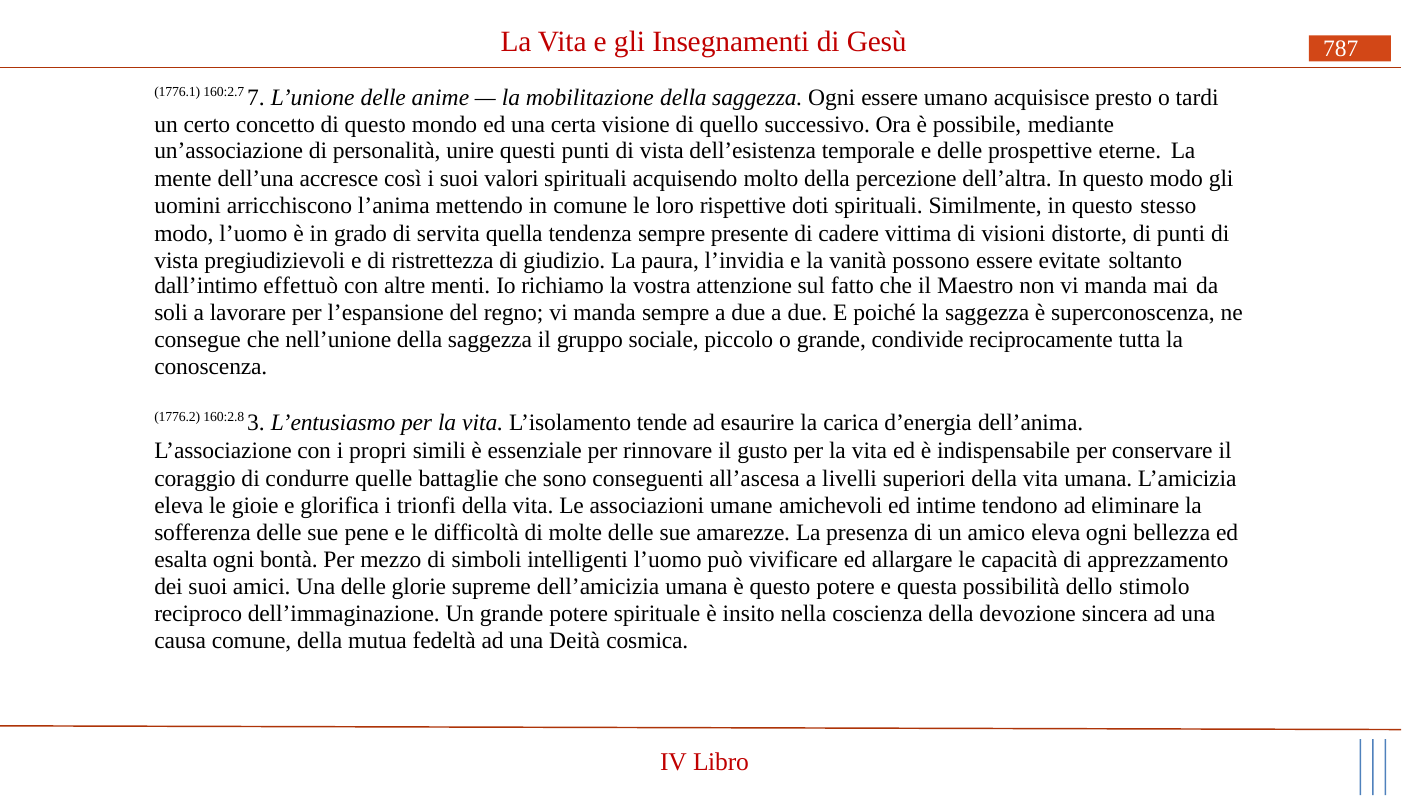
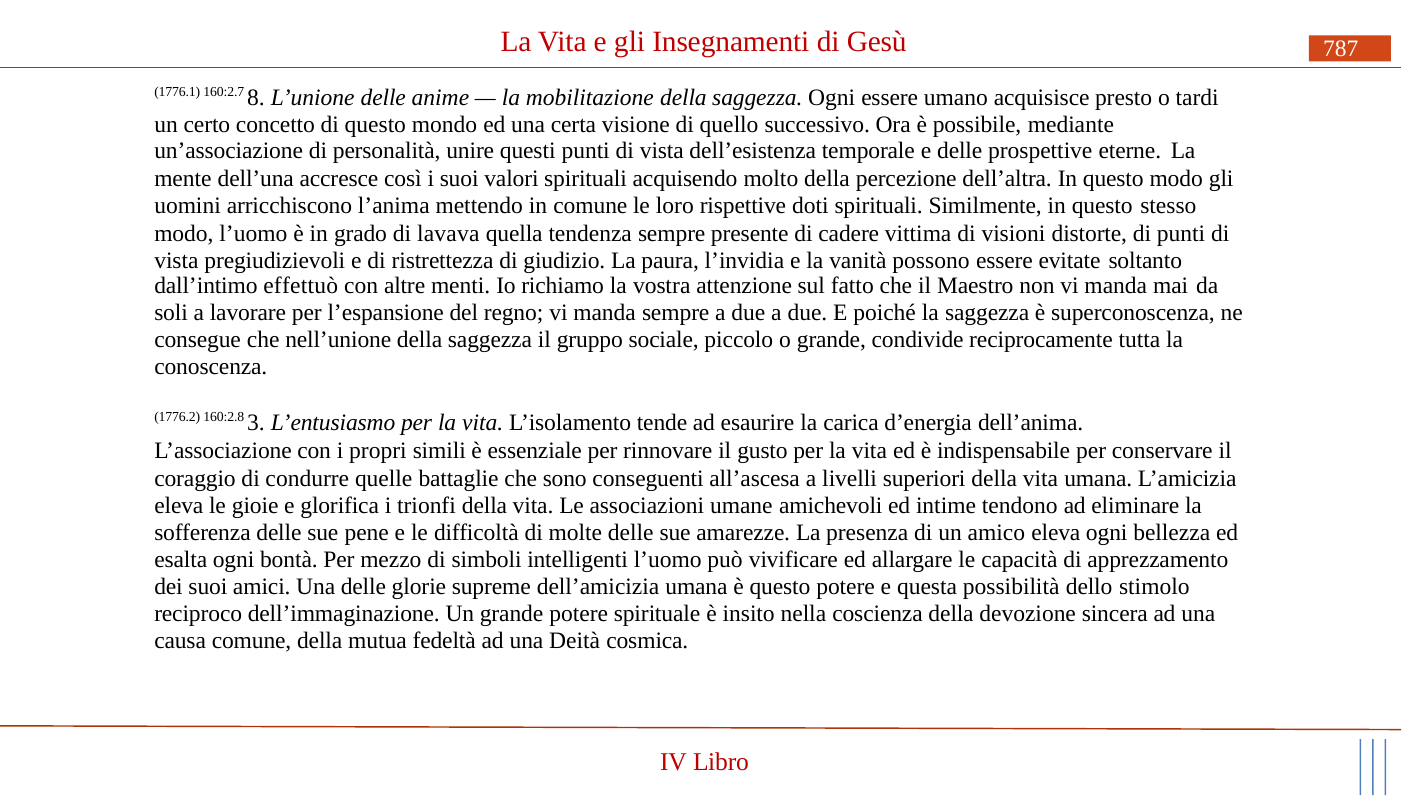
7: 7 -> 8
servita: servita -> lavava
